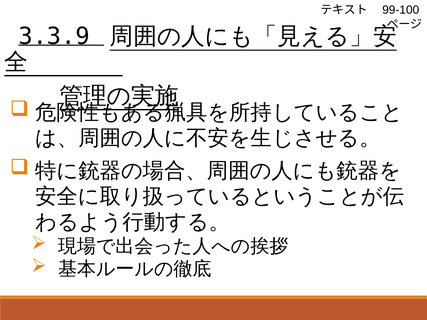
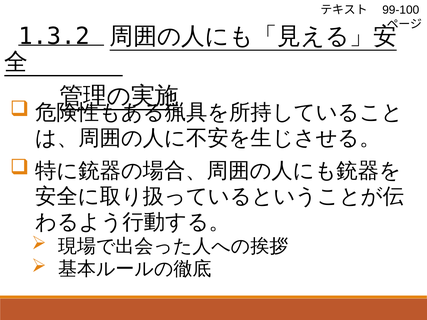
3.3.9: 3.3.9 -> 1.3.2
